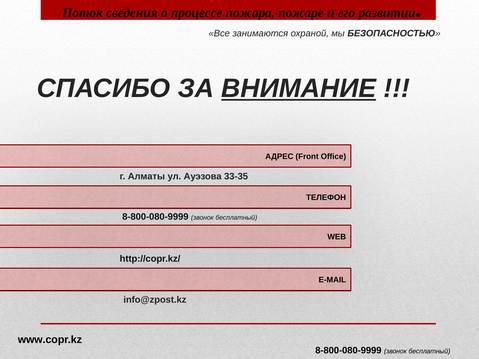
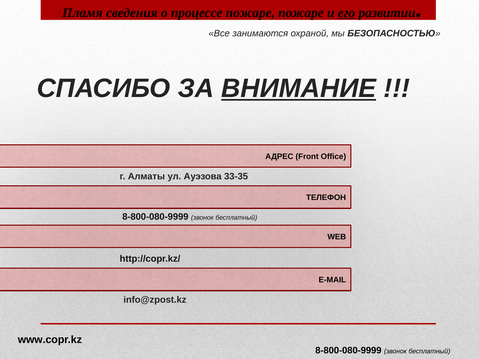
Поток: Поток -> Пламя
процессе пожара: пожара -> пожаре
его underline: none -> present
